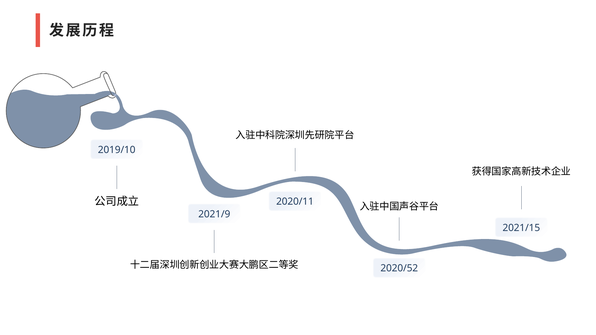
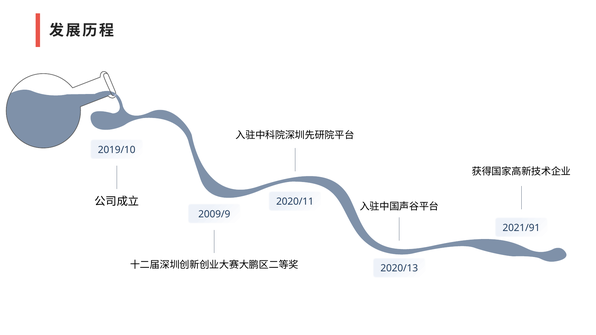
2021/9: 2021/9 -> 2009/9
2021/15: 2021/15 -> 2021/91
2020/52: 2020/52 -> 2020/13
